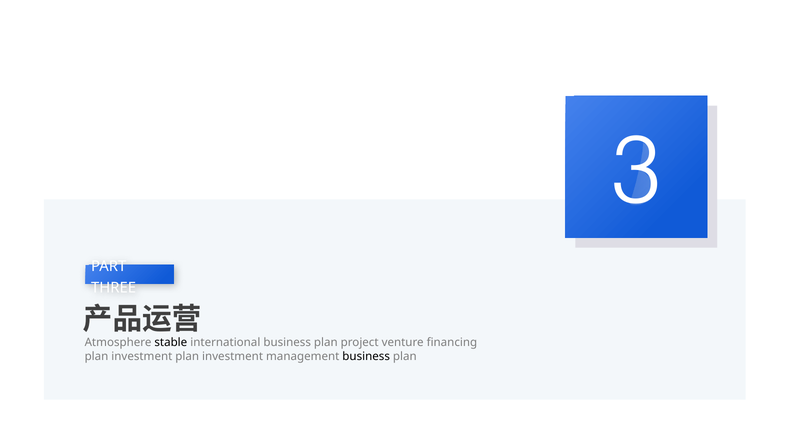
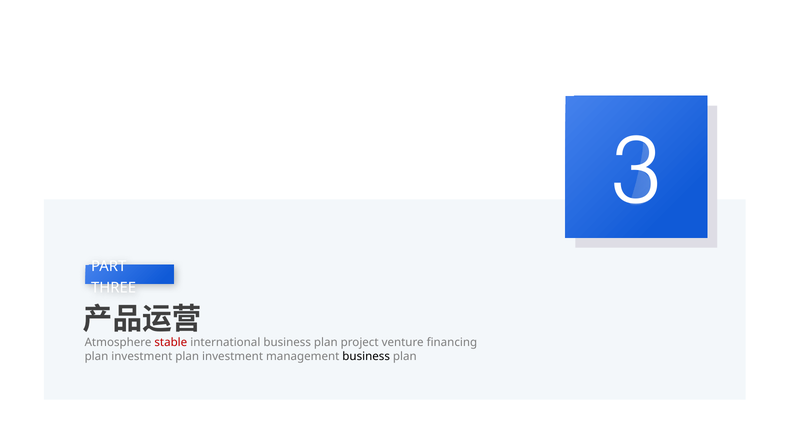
stable colour: black -> red
